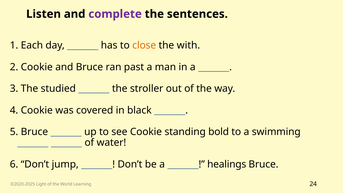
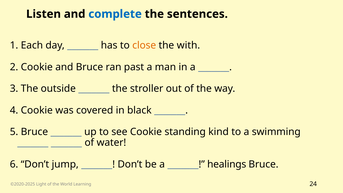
complete colour: purple -> blue
studied: studied -> outside
bold: bold -> kind
